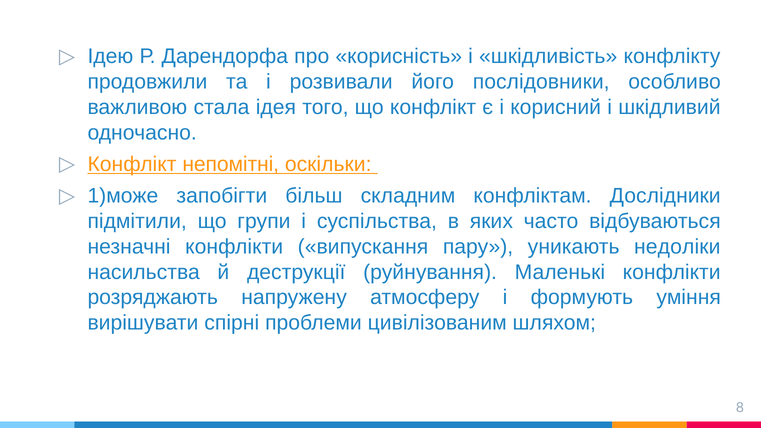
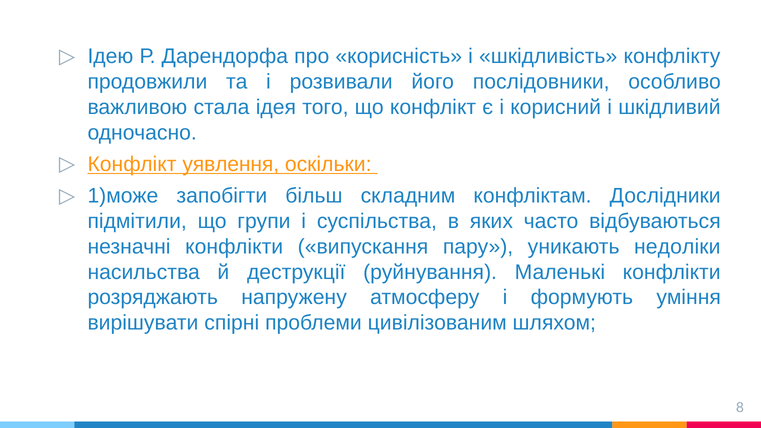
непомітні: непомітні -> уявлення
